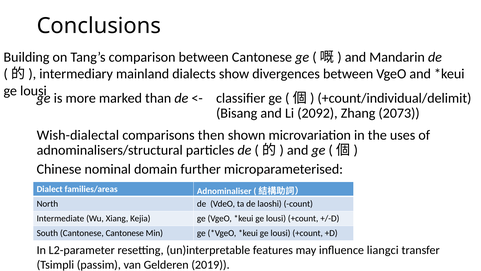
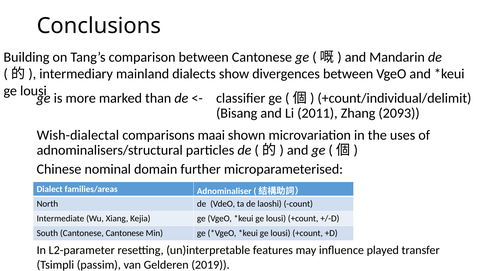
2092: 2092 -> 2011
2073: 2073 -> 2093
then: then -> maai
liangci: liangci -> played
